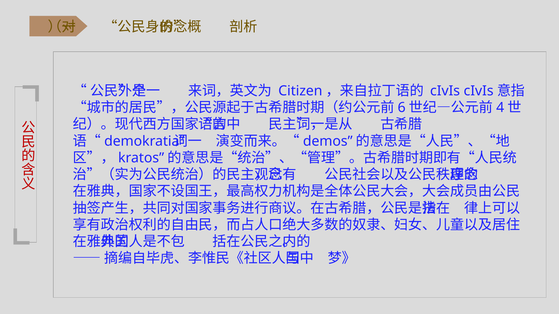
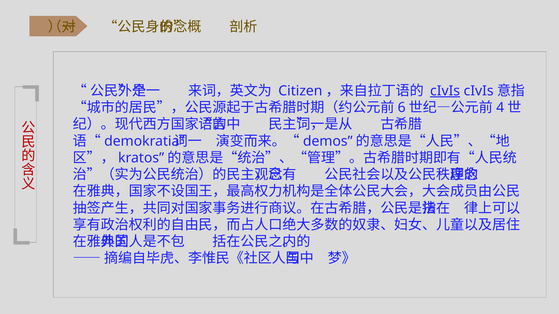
cIvIs at (445, 91) underline: none -> present
